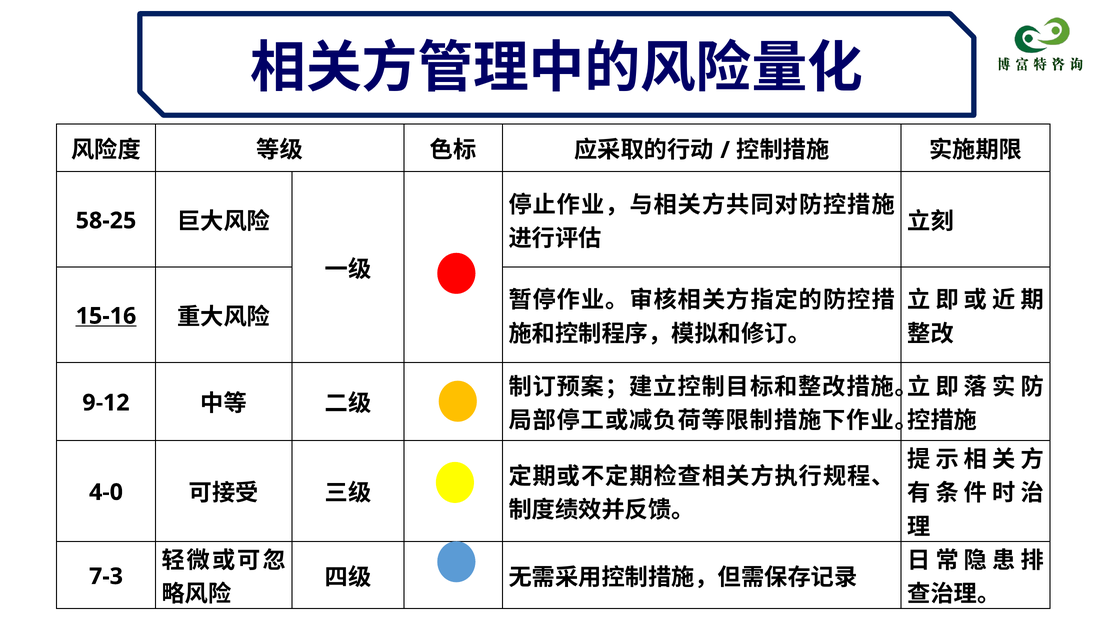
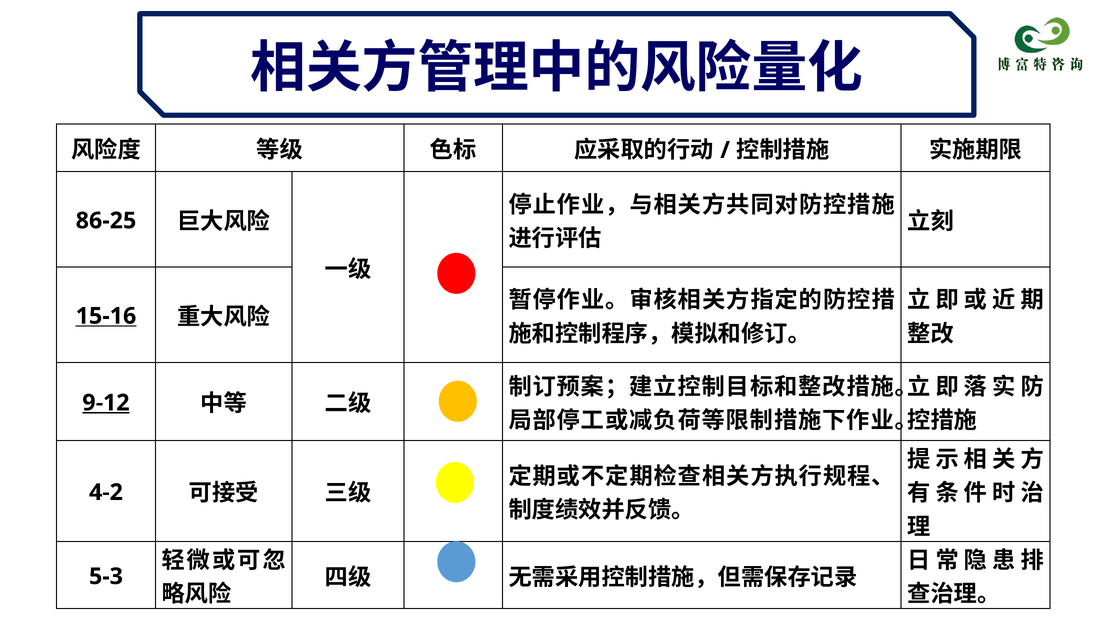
58-25: 58-25 -> 86-25
9-12 underline: none -> present
4-0: 4-0 -> 4-2
7-3: 7-3 -> 5-3
